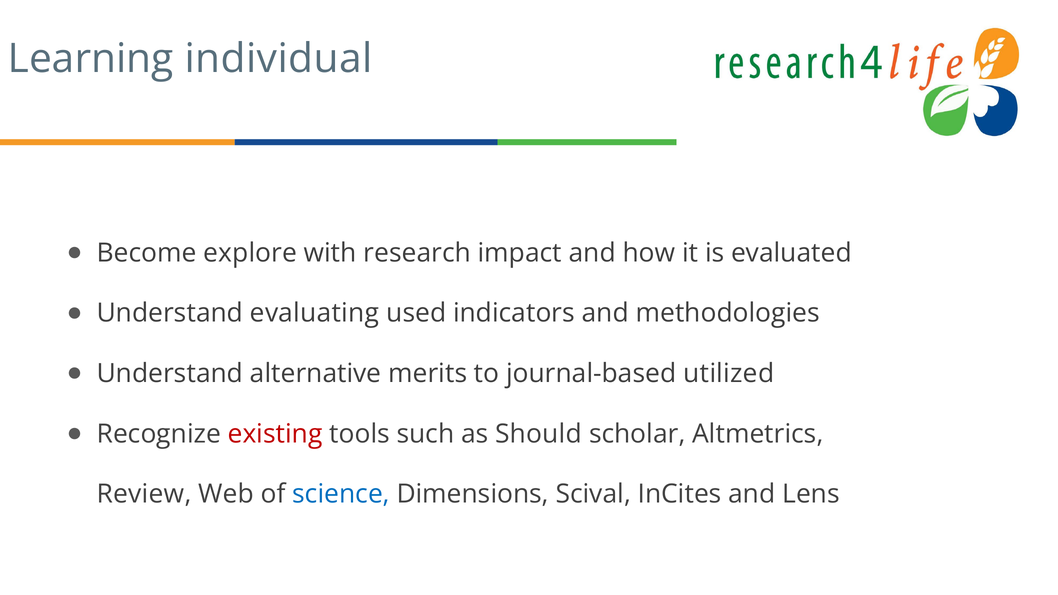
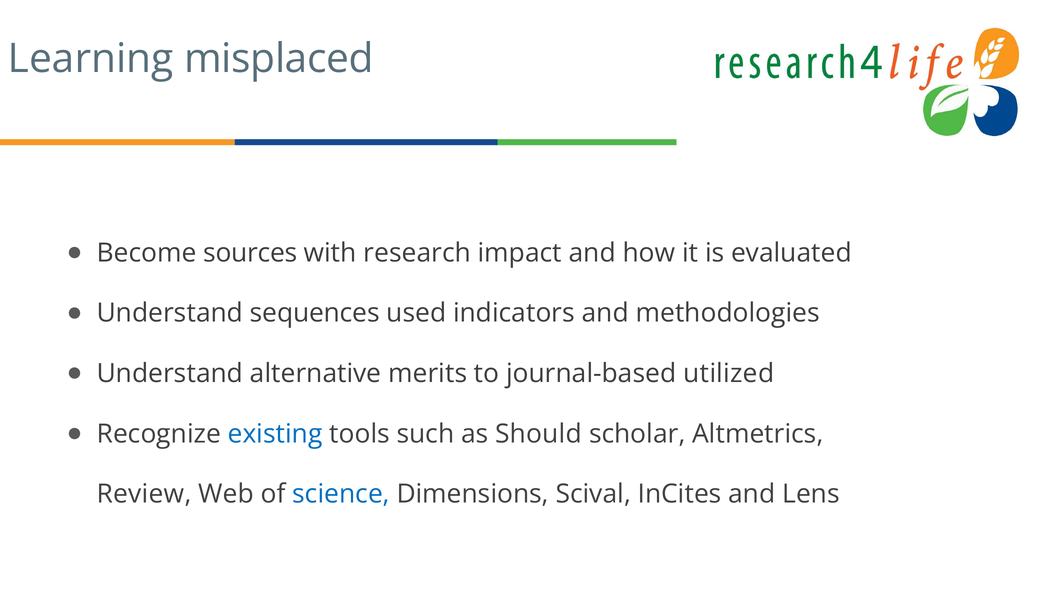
individual: individual -> misplaced
explore: explore -> sources
evaluating: evaluating -> sequences
existing colour: red -> blue
